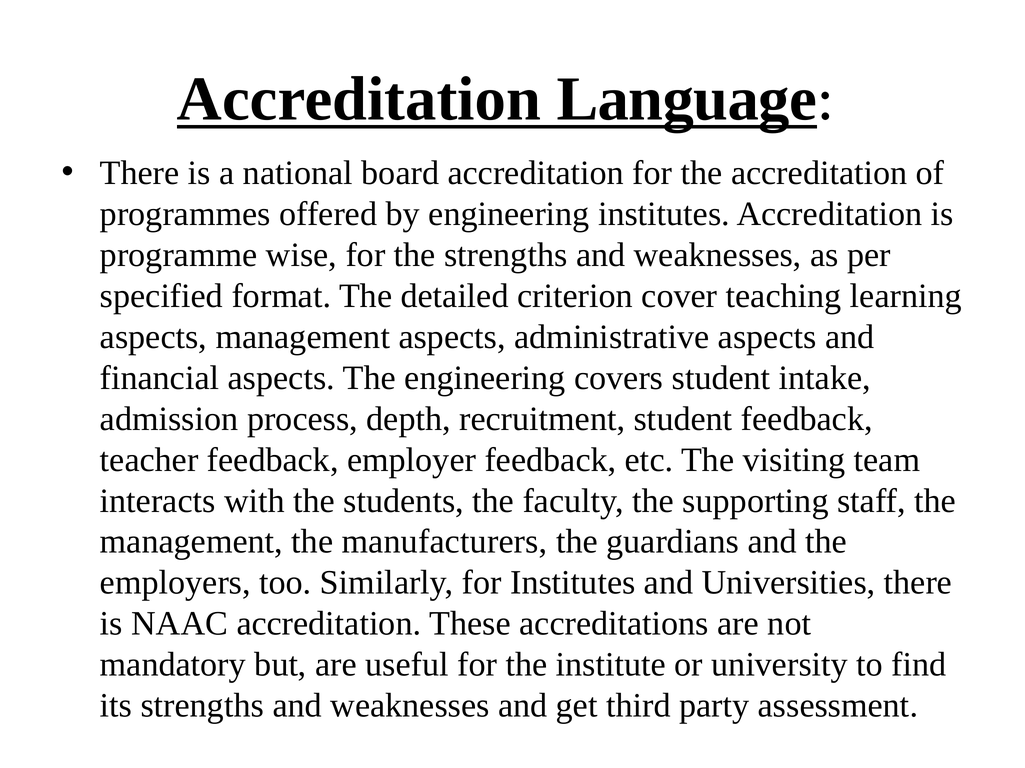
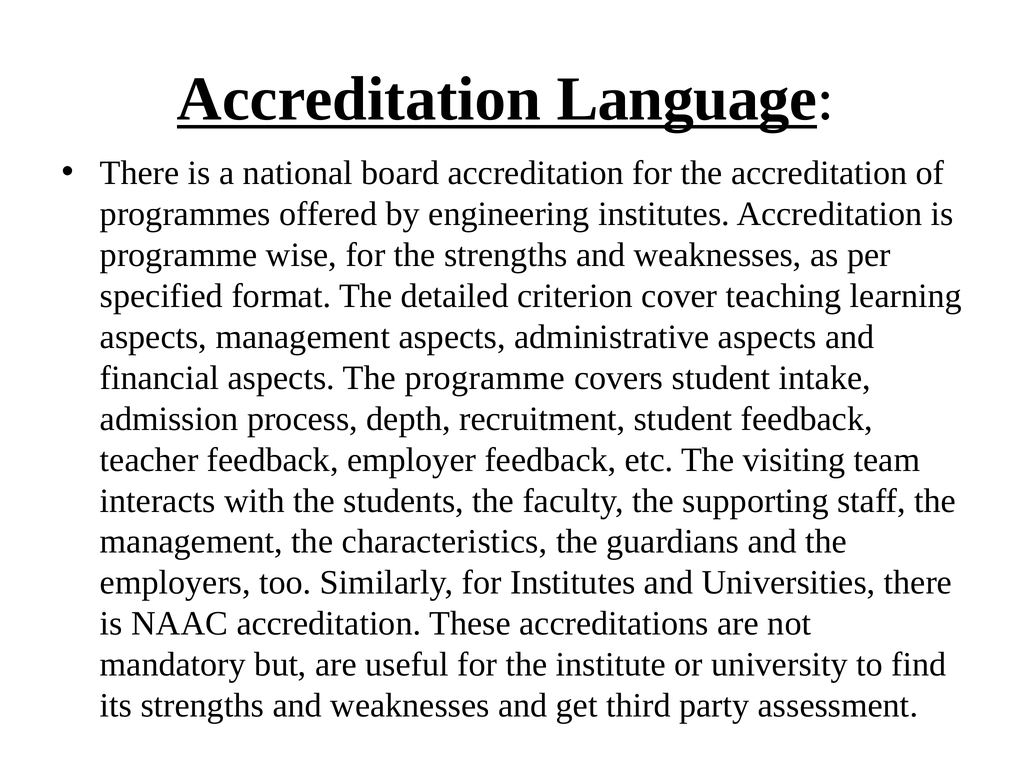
The engineering: engineering -> programme
manufacturers: manufacturers -> characteristics
